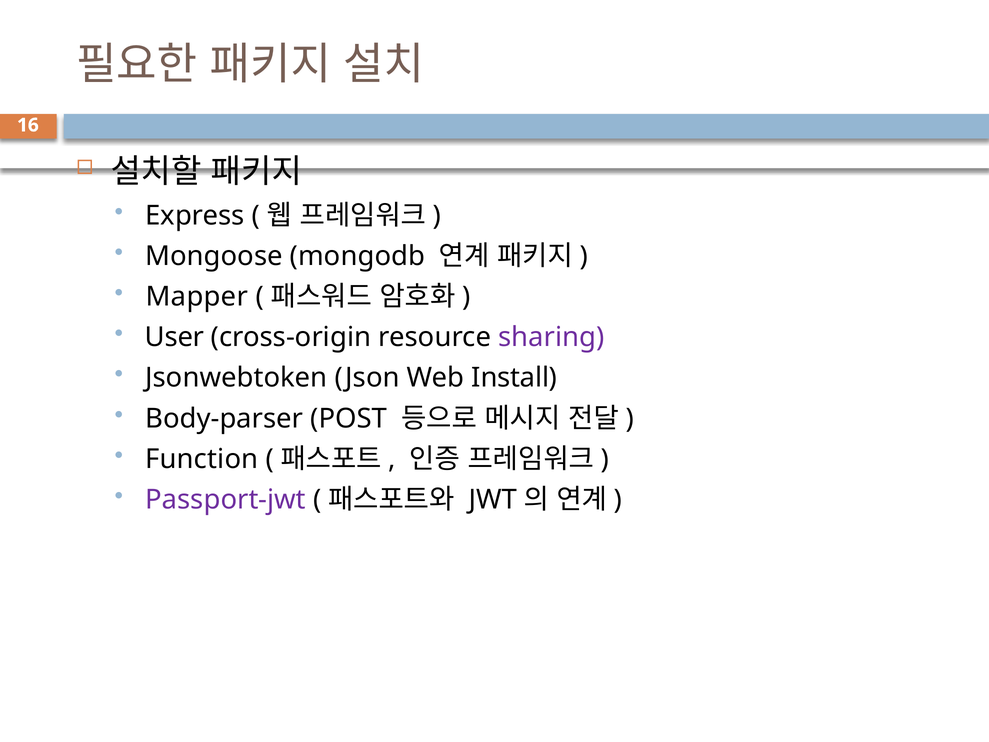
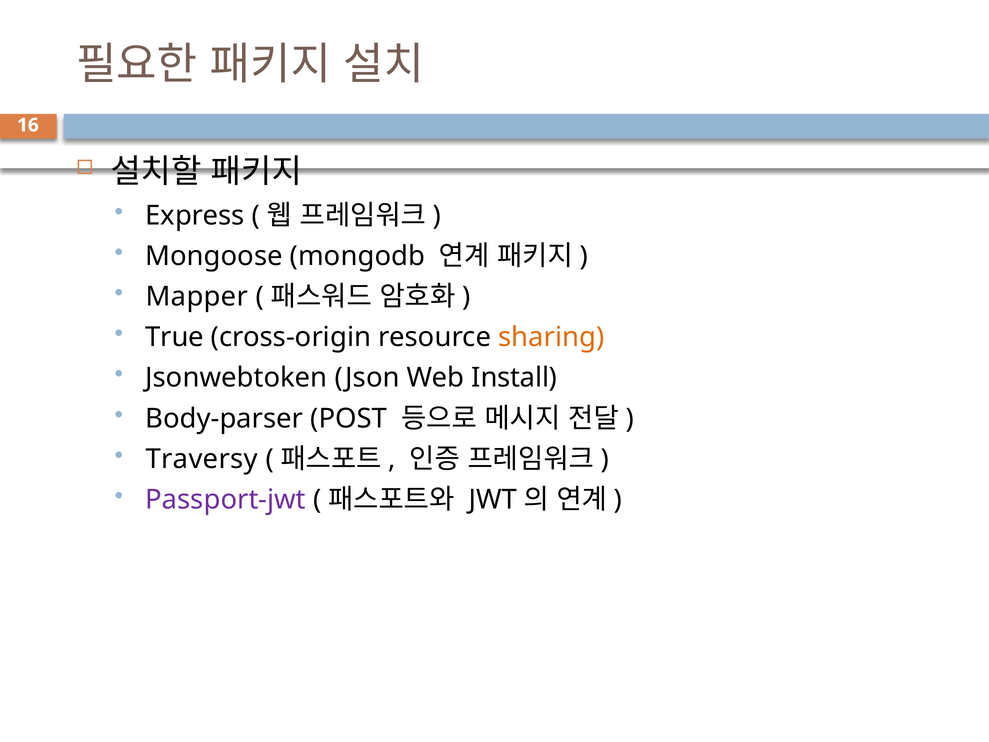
User: User -> True
sharing colour: purple -> orange
Function: Function -> Traversy
